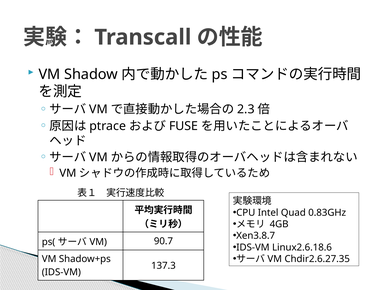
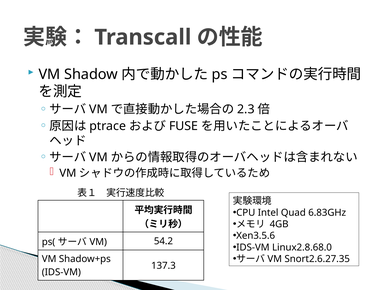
0.83GHz: 0.83GHz -> 6.83GHz
Xen3.8.7: Xen3.8.7 -> Xen3.5.6
90.7: 90.7 -> 54.2
Linux2.6.18.6: Linux2.6.18.6 -> Linux2.8.68.0
Chdir2.6.27.35: Chdir2.6.27.35 -> Snort2.6.27.35
